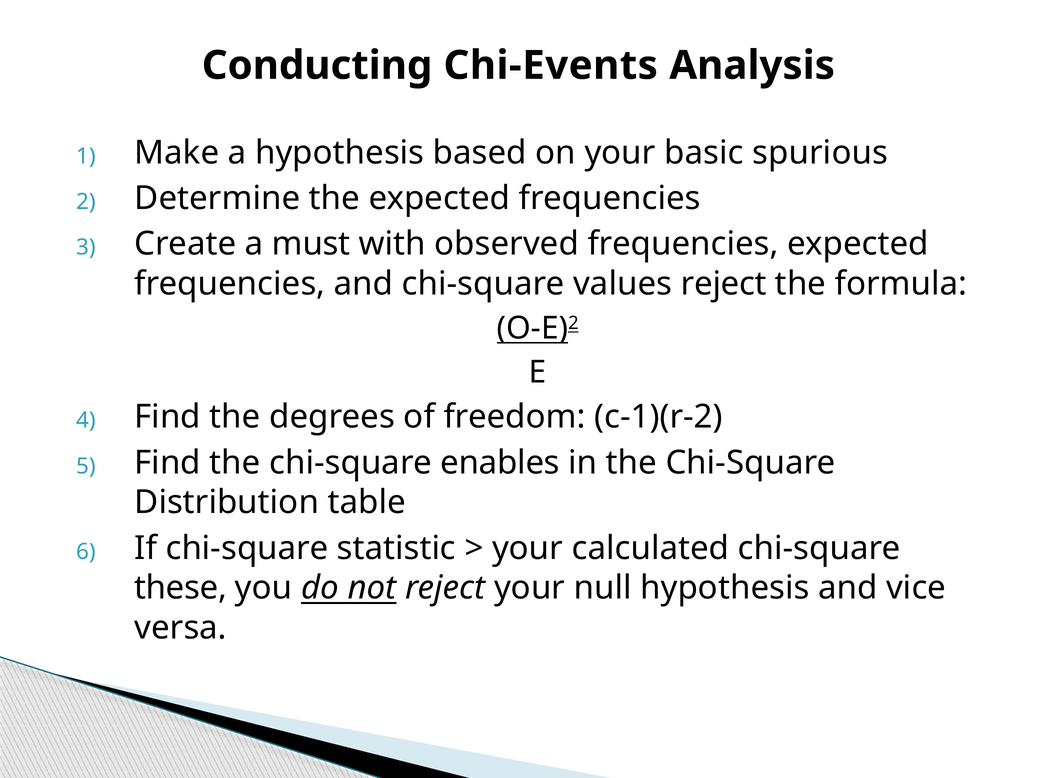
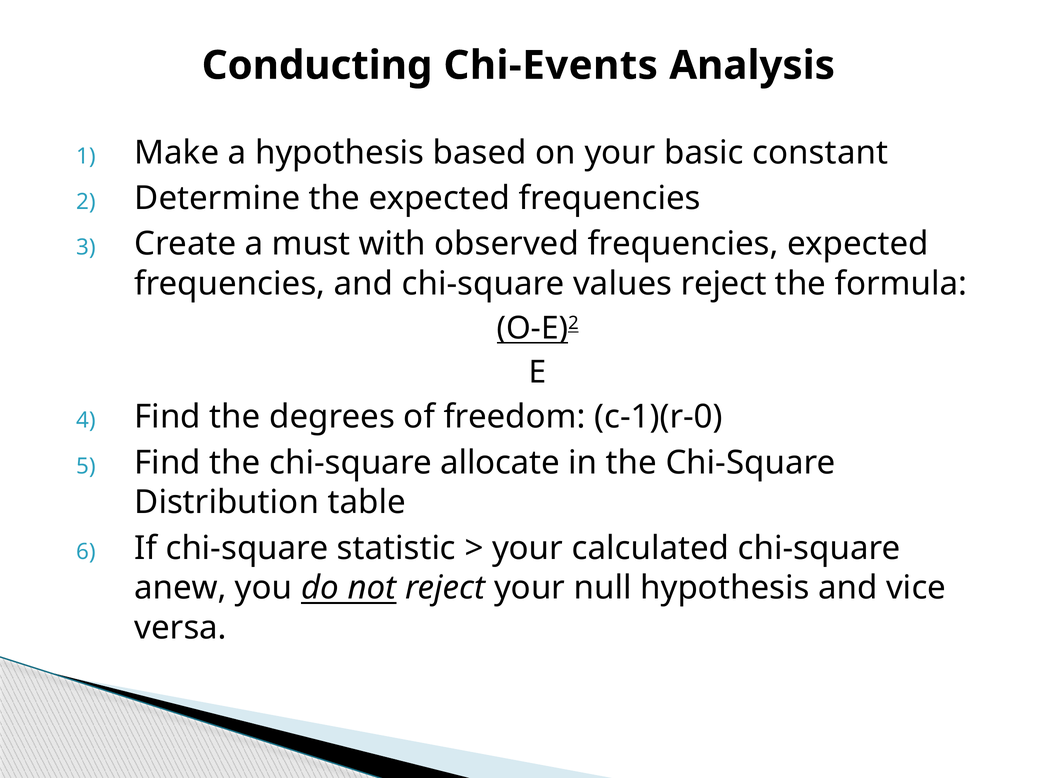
spurious: spurious -> constant
c-1)(r-2: c-1)(r-2 -> c-1)(r-0
enables: enables -> allocate
these: these -> anew
